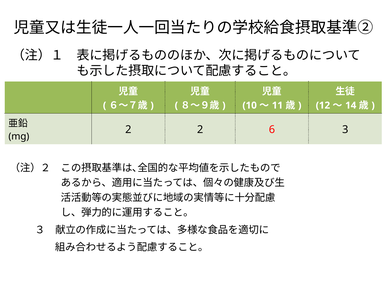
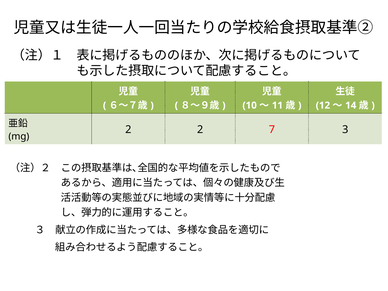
6: 6 -> 7
